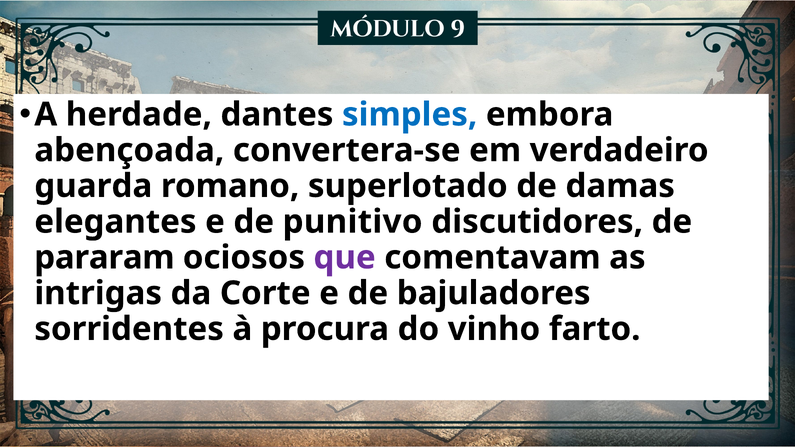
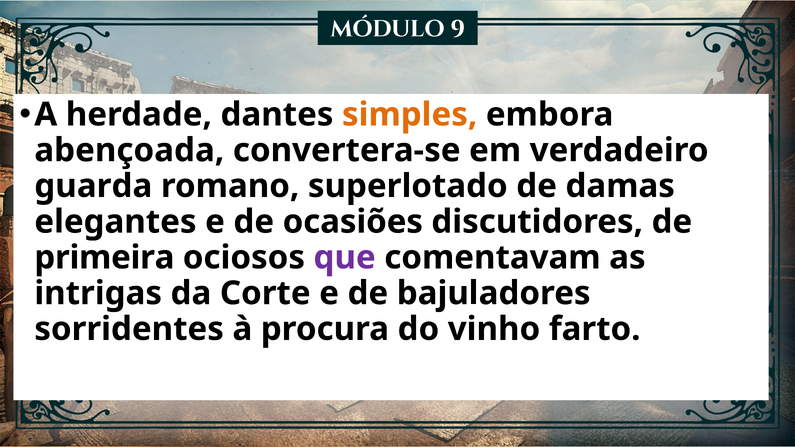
simples colour: blue -> orange
punitivo: punitivo -> ocasiões
pararam: pararam -> primeira
